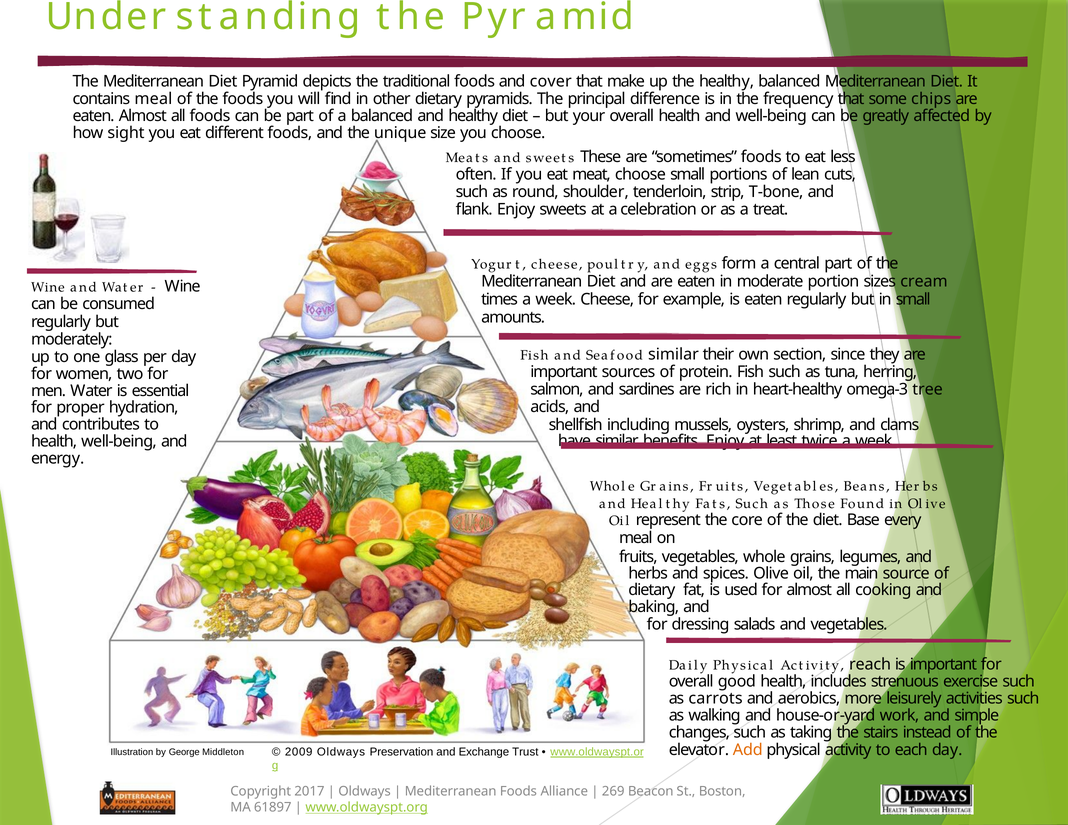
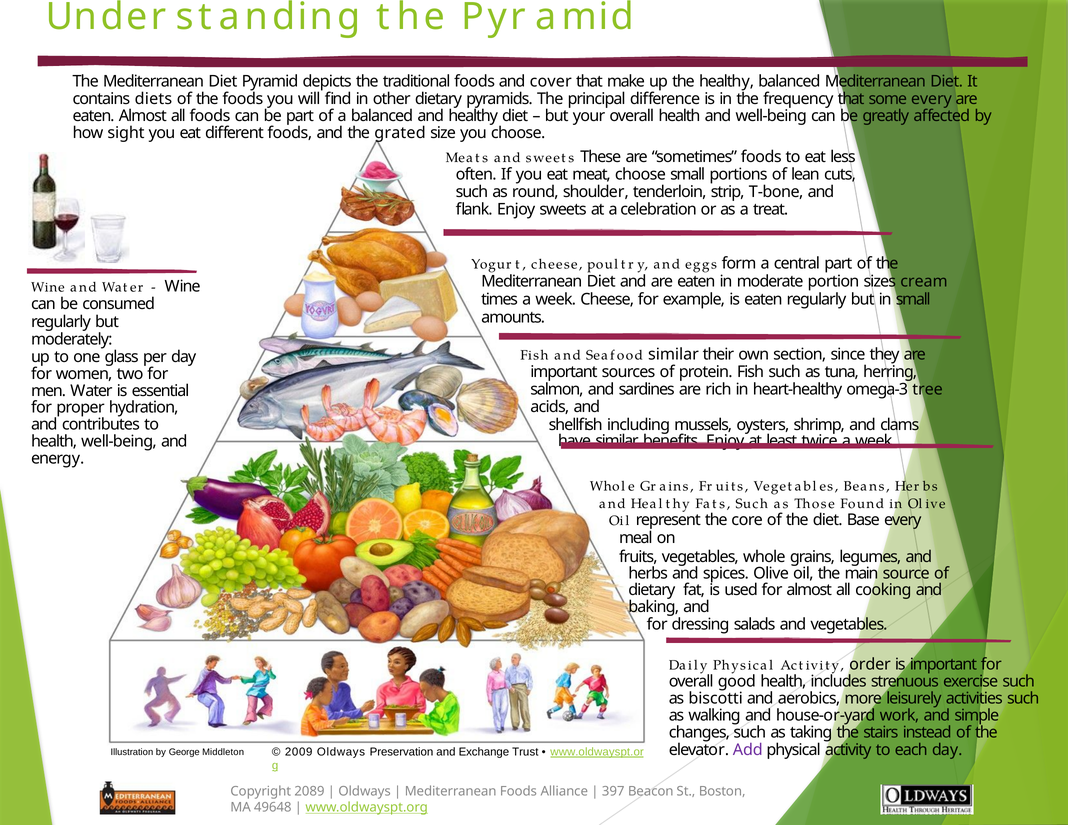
contains meal: meal -> diets
some chips: chips -> every
unique: unique -> grated
reach: reach -> order
carrots: carrots -> biscotti
Add colour: orange -> purple
2017: 2017 -> 2089
269: 269 -> 397
61897: 61897 -> 49648
